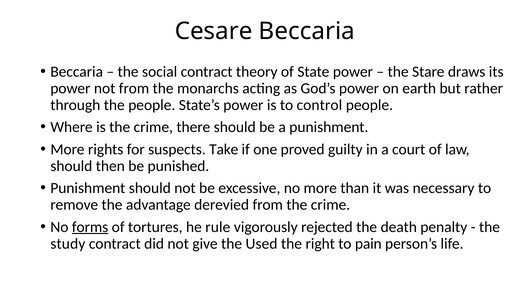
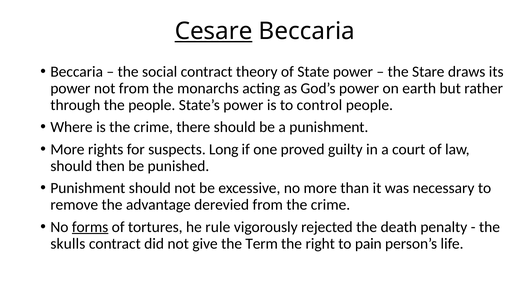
Cesare underline: none -> present
Take: Take -> Long
study: study -> skulls
Used: Used -> Term
